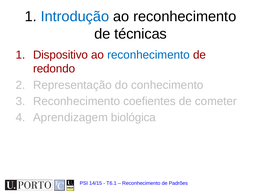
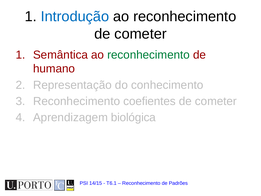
técnicas at (141, 34): técnicas -> cometer
Dispositivo: Dispositivo -> Semântica
reconhecimento at (149, 55) colour: blue -> green
redondo: redondo -> humano
